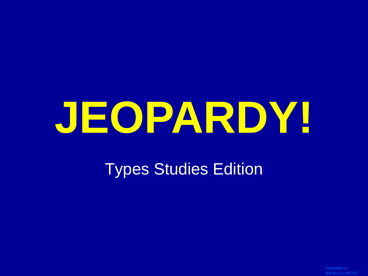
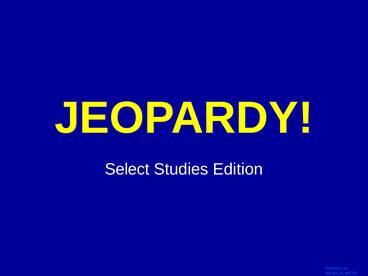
Types: Types -> Select
